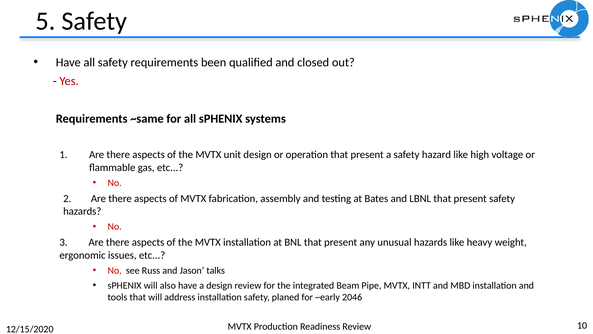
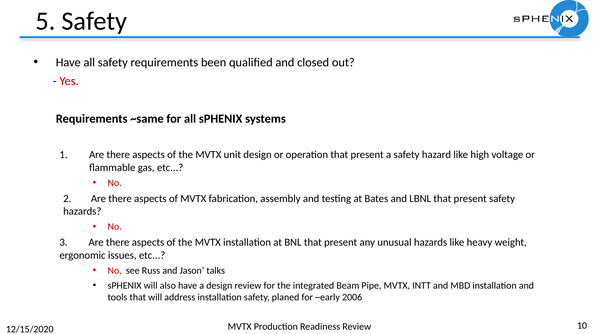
2046: 2046 -> 2006
